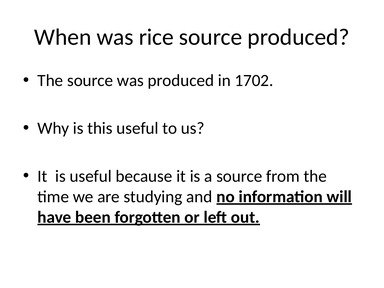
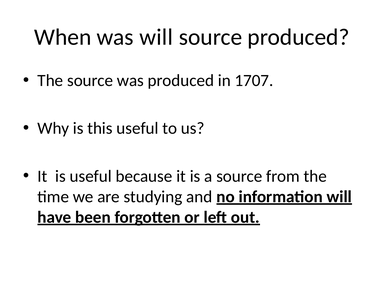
was rice: rice -> will
1702: 1702 -> 1707
